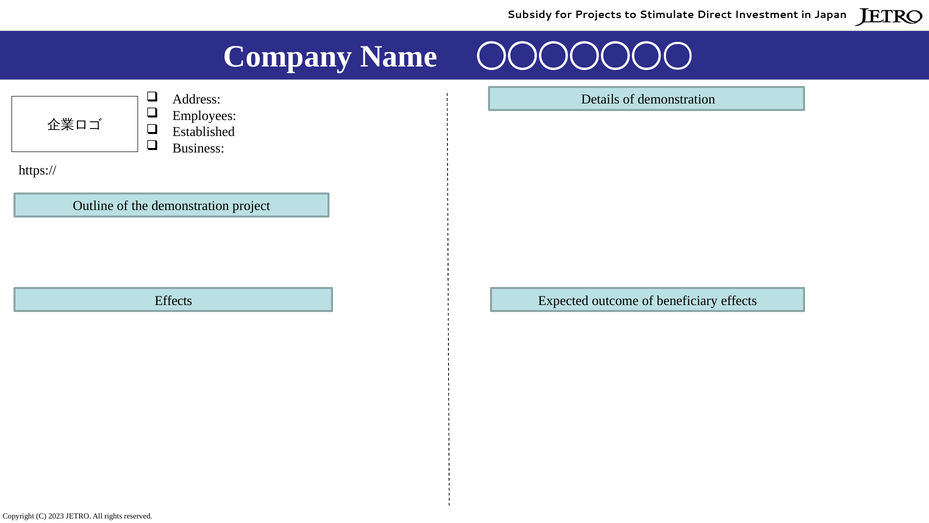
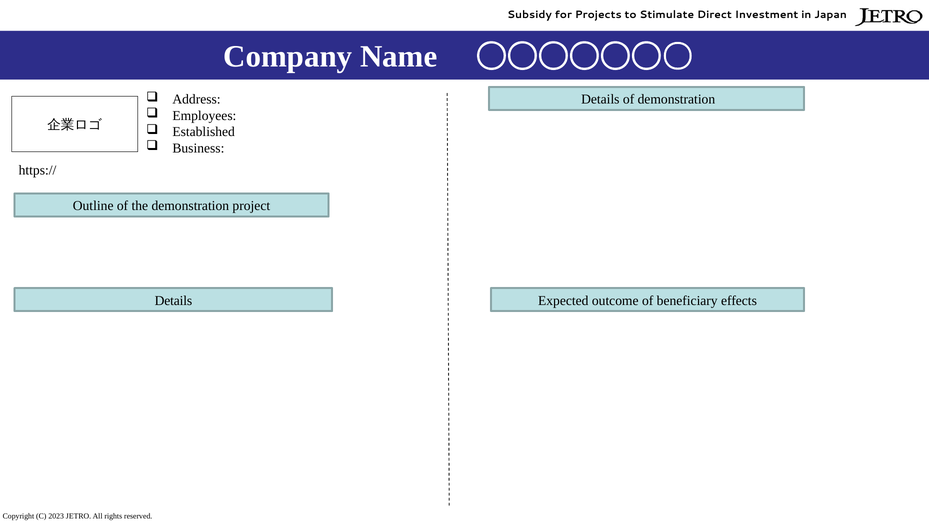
Effects at (173, 300): Effects -> Details
